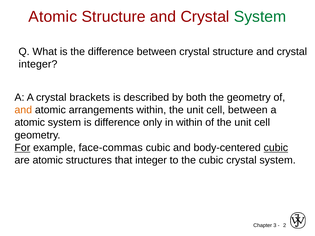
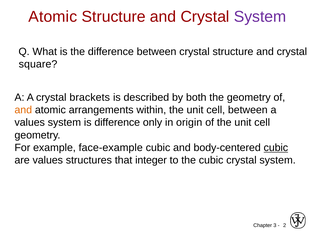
System at (260, 17) colour: green -> purple
integer at (38, 64): integer -> square
atomic at (30, 123): atomic -> values
in within: within -> origin
For underline: present -> none
face-commas: face-commas -> face-example
are atomic: atomic -> values
